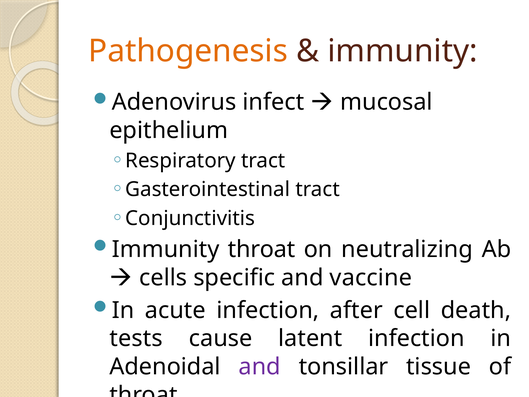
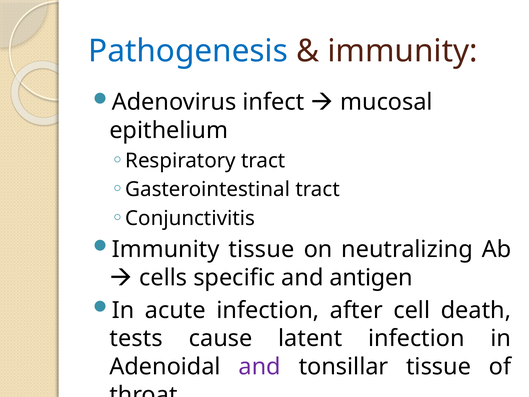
Pathogenesis colour: orange -> blue
Immunity throat: throat -> tissue
vaccine: vaccine -> antigen
